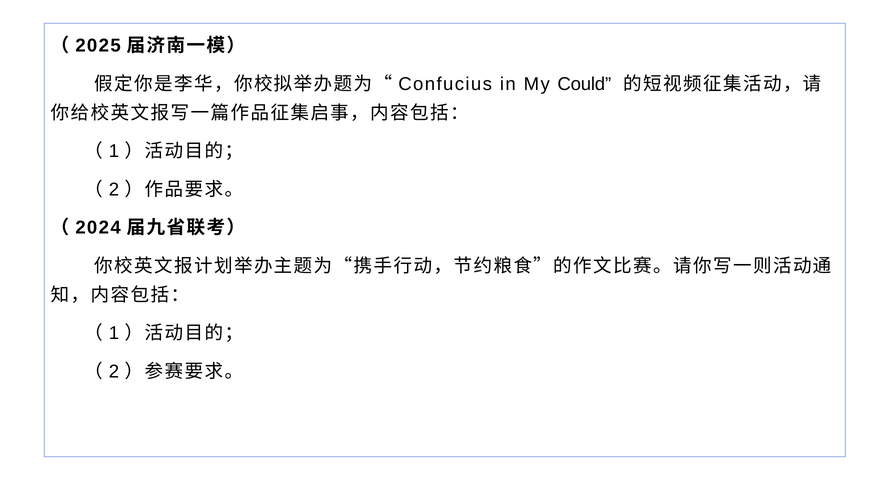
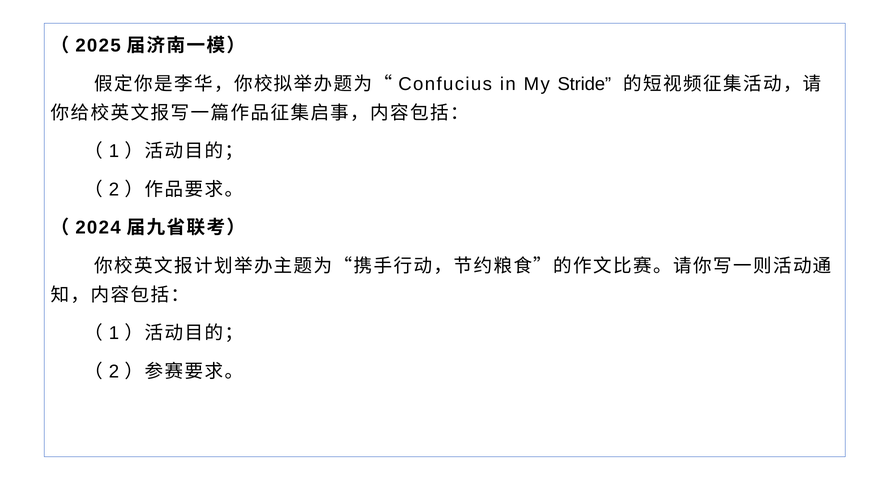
Could: Could -> Stride
